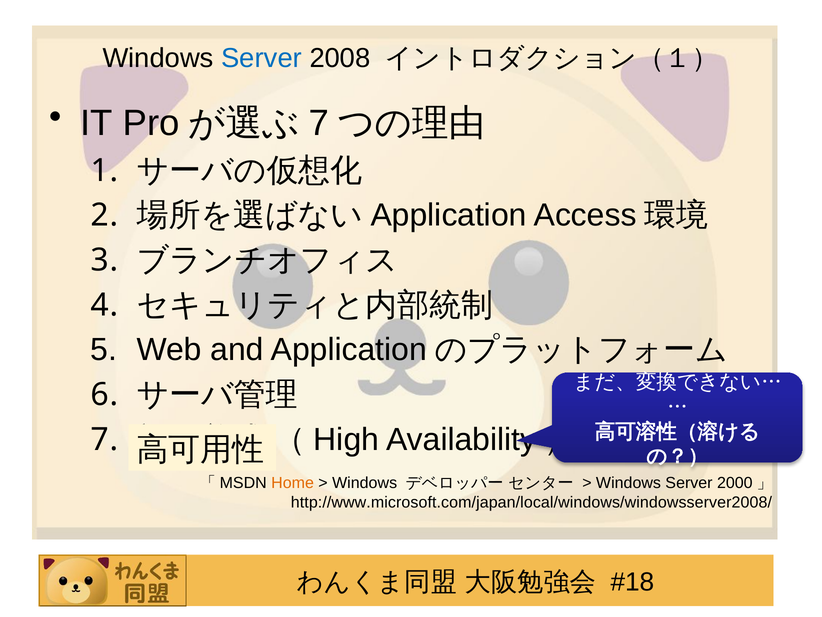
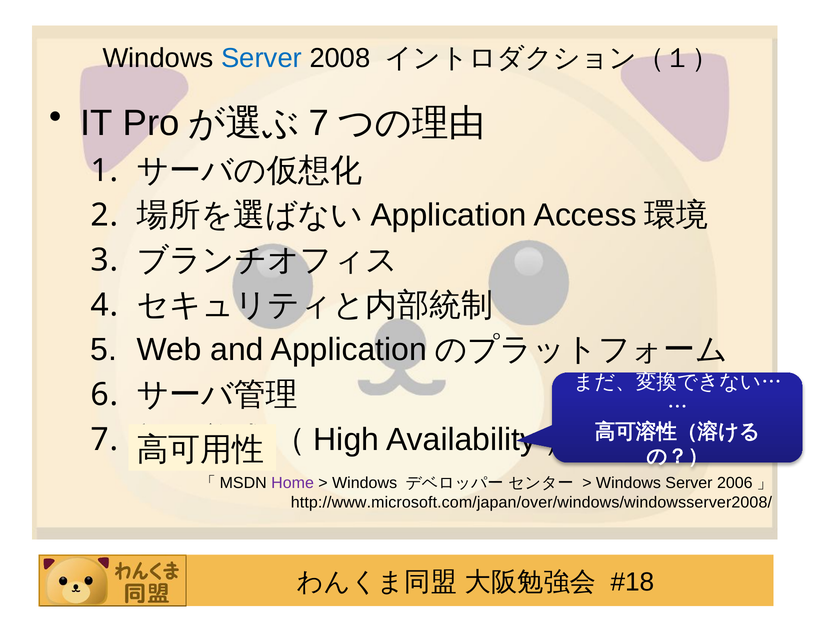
Home colour: orange -> purple
2000: 2000 -> 2006
http://www.microsoft.com/japan/local/windows/windowsserver2008/: http://www.microsoft.com/japan/local/windows/windowsserver2008/ -> http://www.microsoft.com/japan/over/windows/windowsserver2008/
